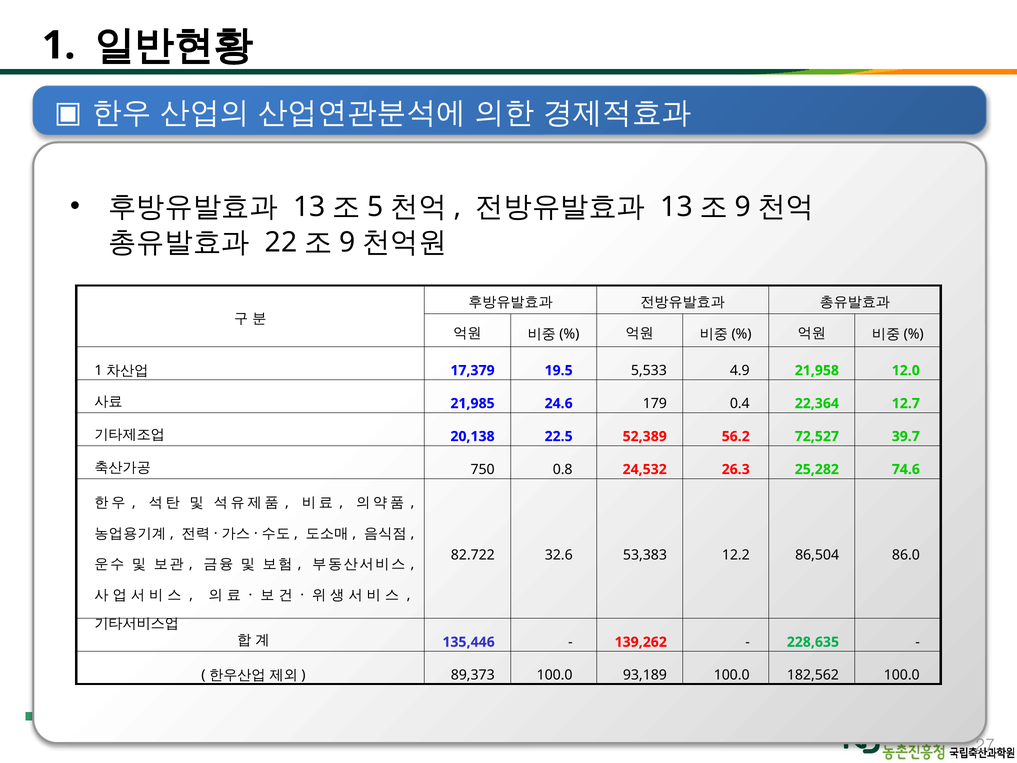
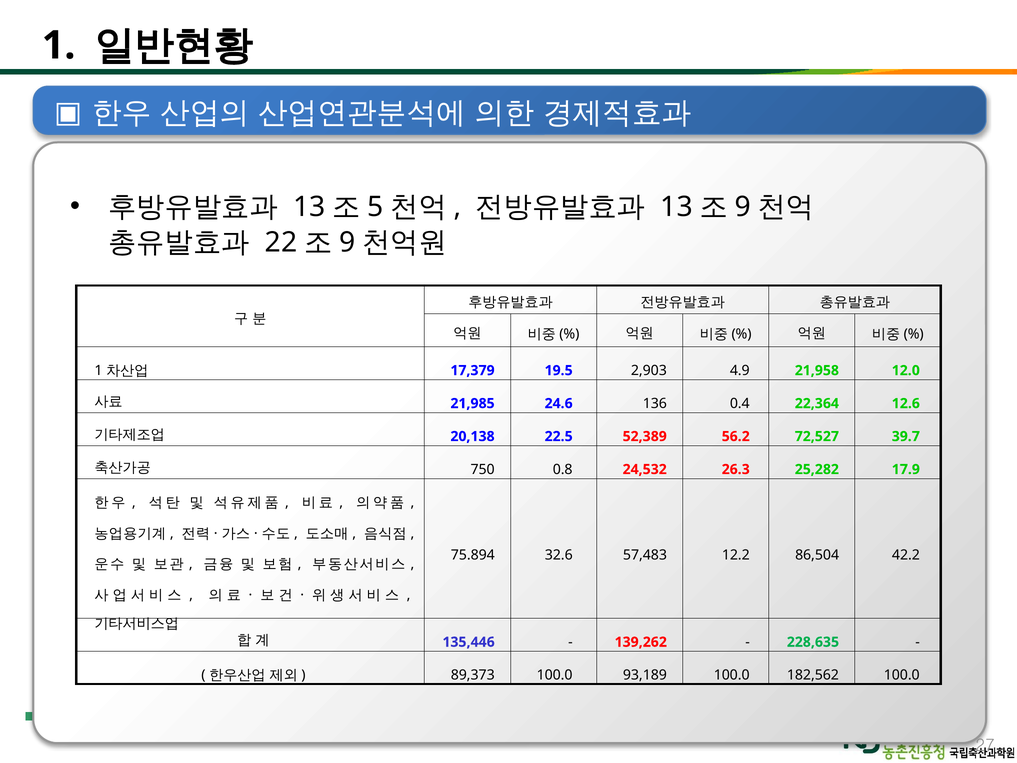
5,533: 5,533 -> 2,903
179: 179 -> 136
12.7: 12.7 -> 12.6
74.6: 74.6 -> 17.9
82.722: 82.722 -> 75.894
53,383: 53,383 -> 57,483
86.0: 86.0 -> 42.2
